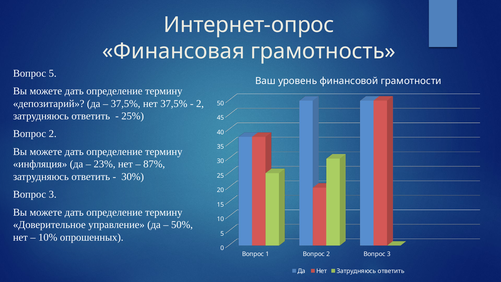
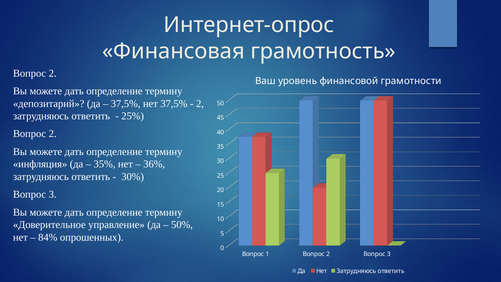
5 at (53, 73): 5 -> 2
23%: 23% -> 35%
87%: 87% -> 36%
10%: 10% -> 84%
